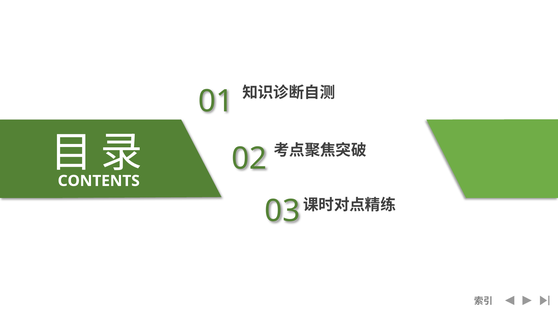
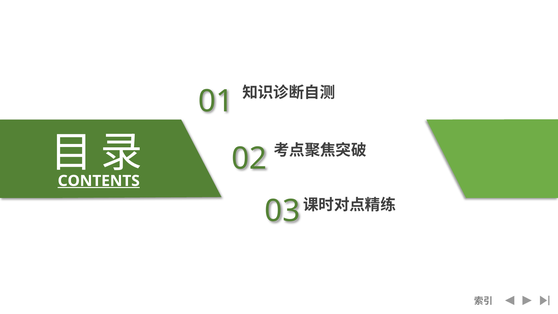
CONTENTS underline: none -> present
